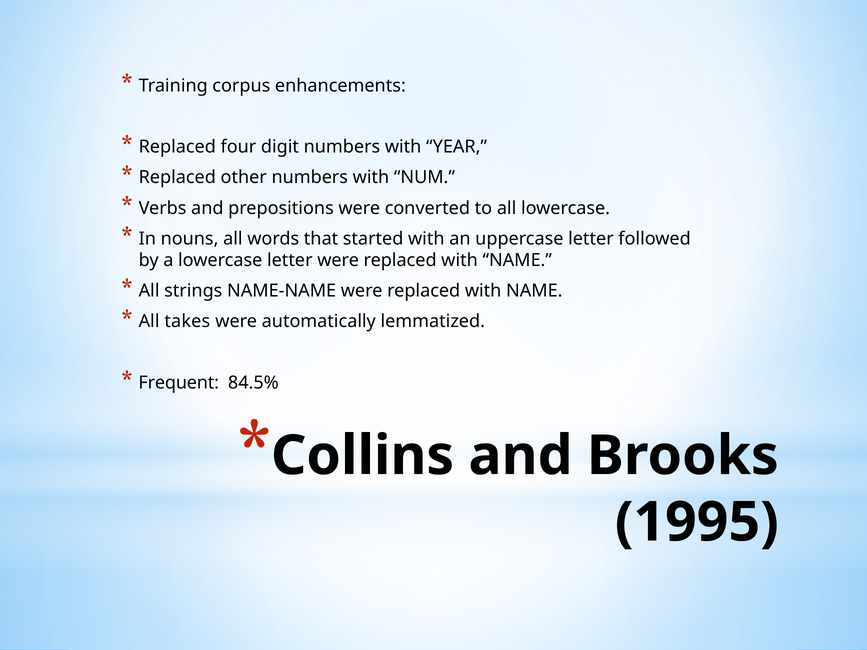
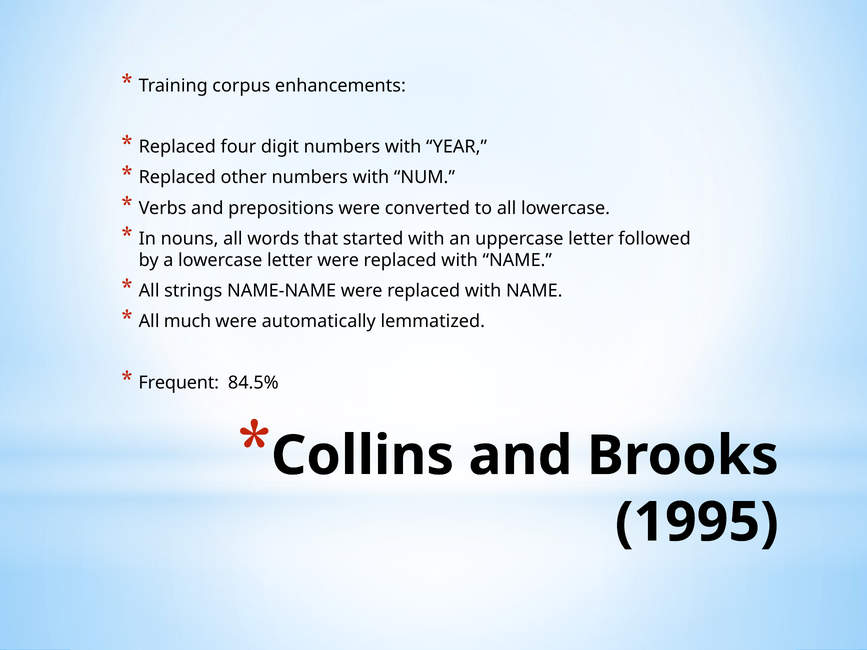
takes: takes -> much
